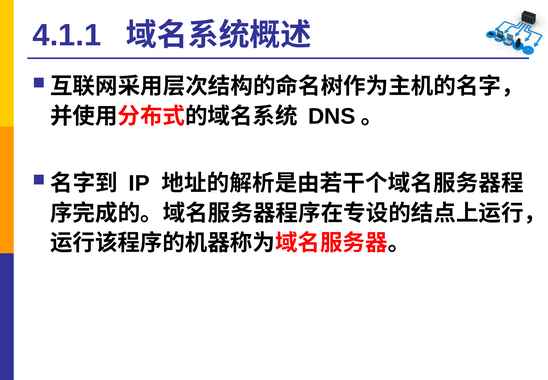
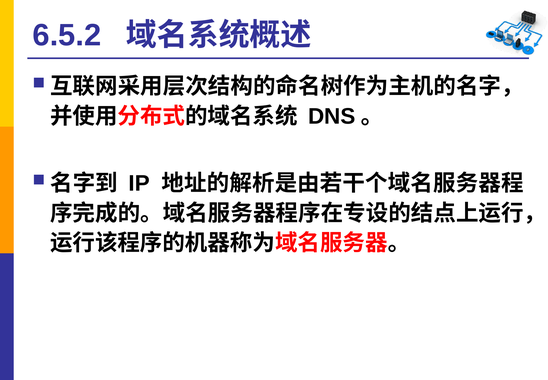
4.1.1: 4.1.1 -> 6.5.2
